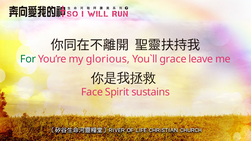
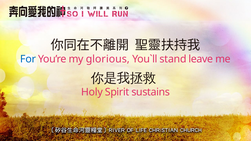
For colour: green -> blue
grace: grace -> stand
Face: Face -> Holy
